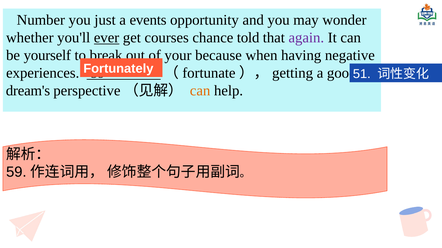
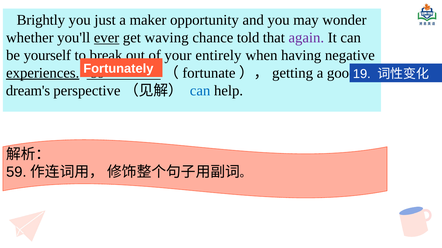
Number: Number -> Brightly
events: events -> maker
courses: courses -> waving
because: because -> entirely
51: 51 -> 19
experiences underline: none -> present
can at (200, 91) colour: orange -> blue
